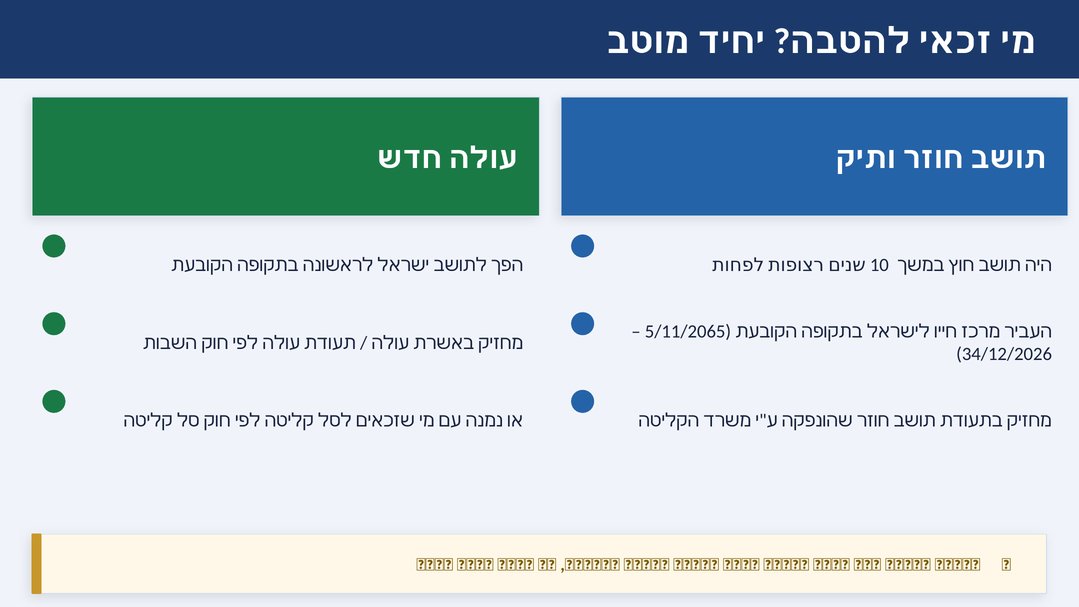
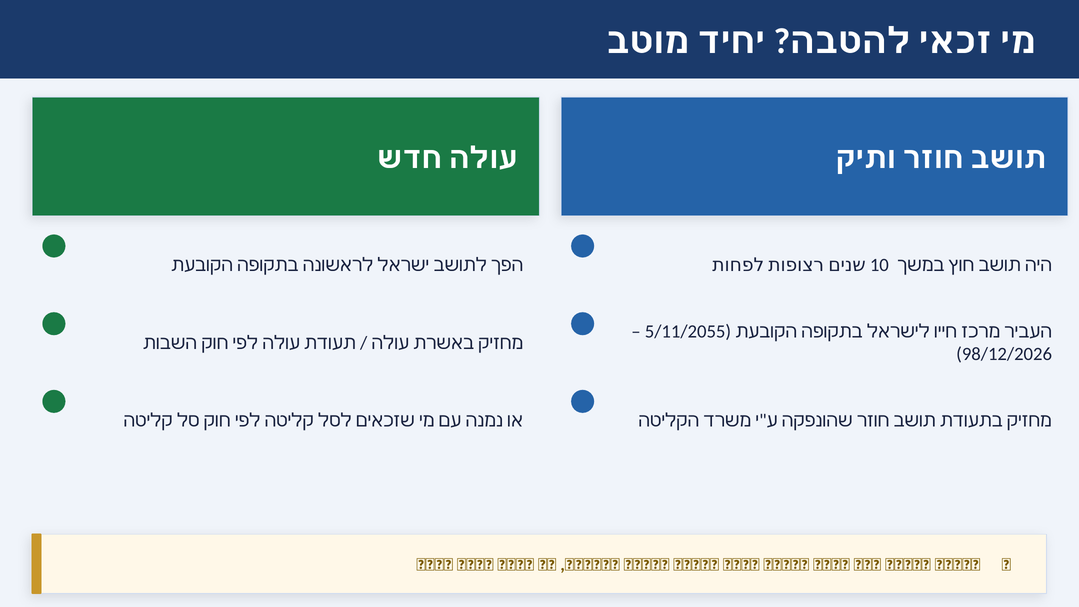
5/11/2065: 5/11/2065 -> 5/11/2055
34/12/2026: 34/12/2026 -> 98/12/2026
